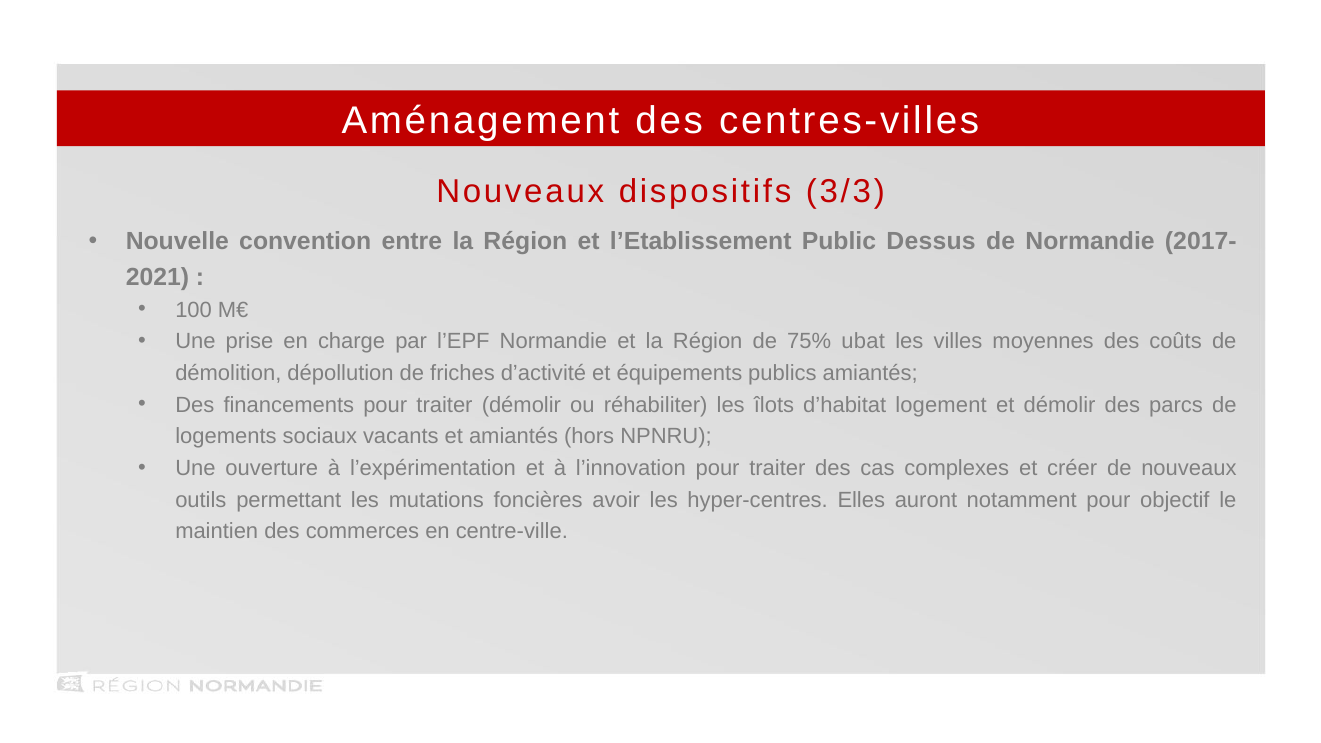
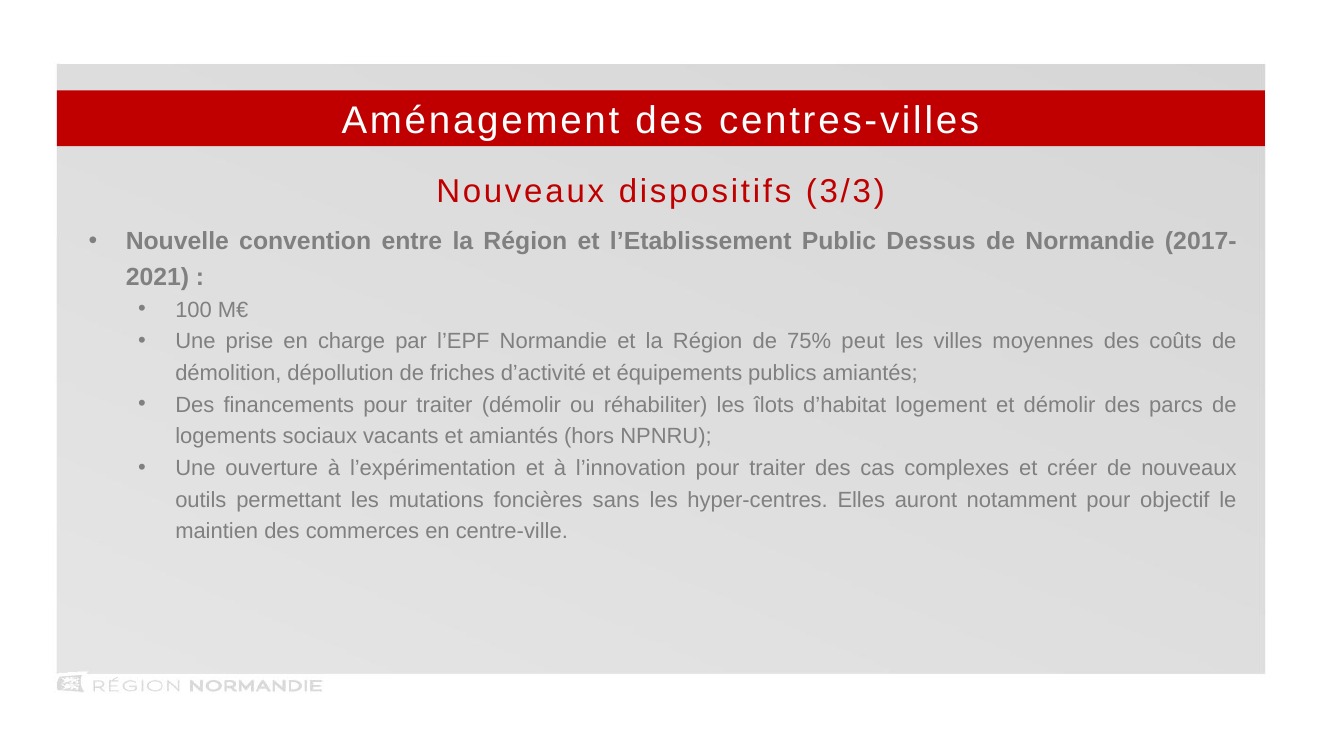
ubat: ubat -> peut
avoir: avoir -> sans
